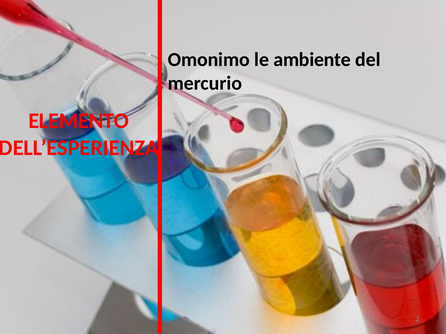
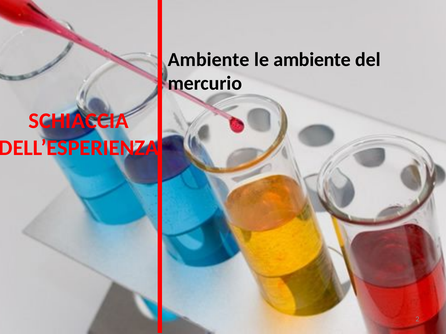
Omonimo at (209, 60): Omonimo -> Ambiente
ELEMENTO: ELEMENTO -> SCHIACCIA
